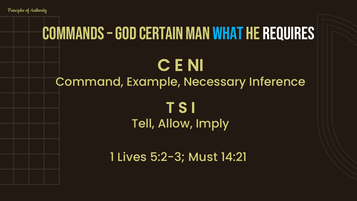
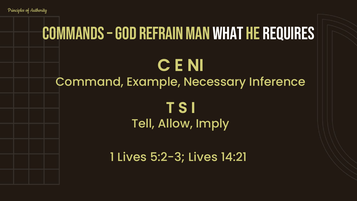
Certain: Certain -> Refrain
what colour: light blue -> white
5:2-3 Must: Must -> Lives
